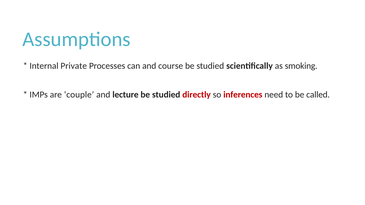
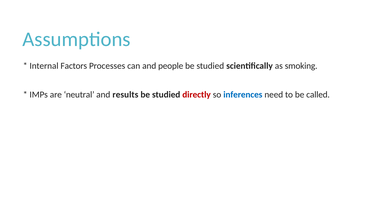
Private: Private -> Factors
course: course -> people
couple: couple -> neutral
lecture: lecture -> results
inferences colour: red -> blue
